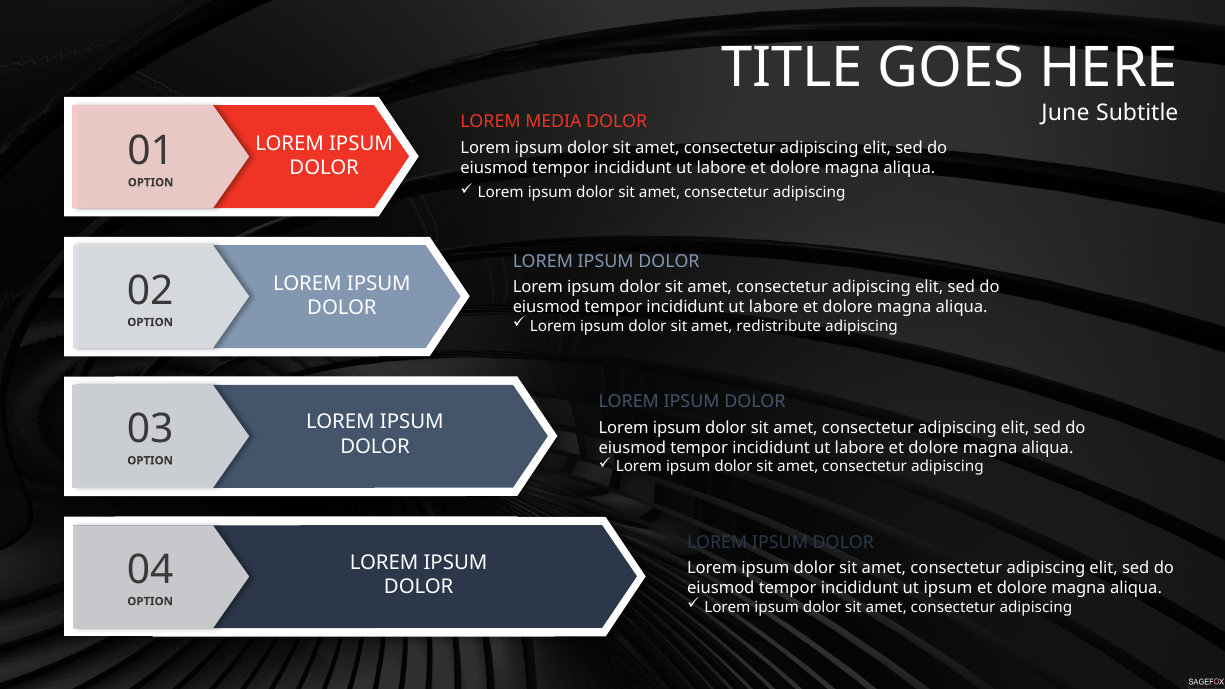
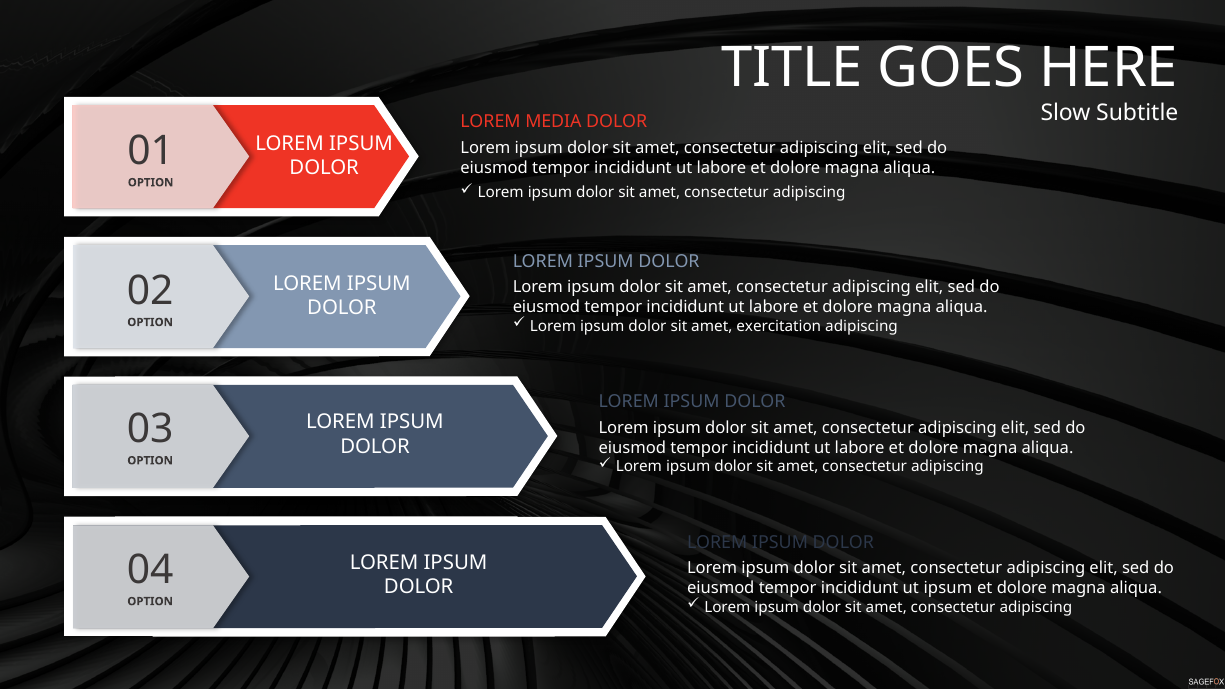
June: June -> Slow
redistribute: redistribute -> exercitation
